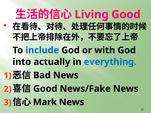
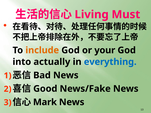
Good at (126, 15): Good -> Must
include colour: blue -> orange
with: with -> your
